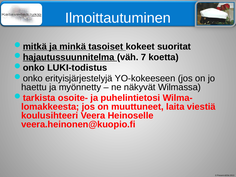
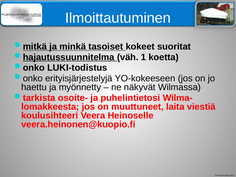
7: 7 -> 1
